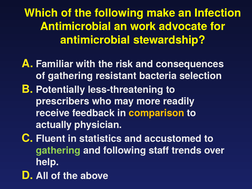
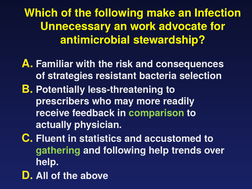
Antimicrobial at (76, 26): Antimicrobial -> Unnecessary
of gathering: gathering -> strategies
comparison colour: yellow -> light green
following staff: staff -> help
